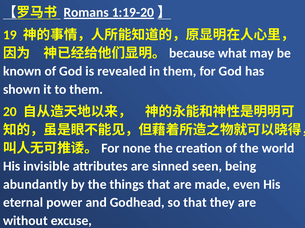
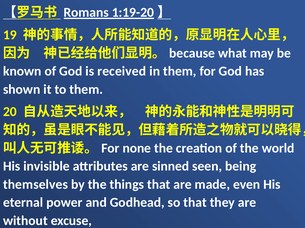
revealed: revealed -> received
abundantly: abundantly -> themselves
